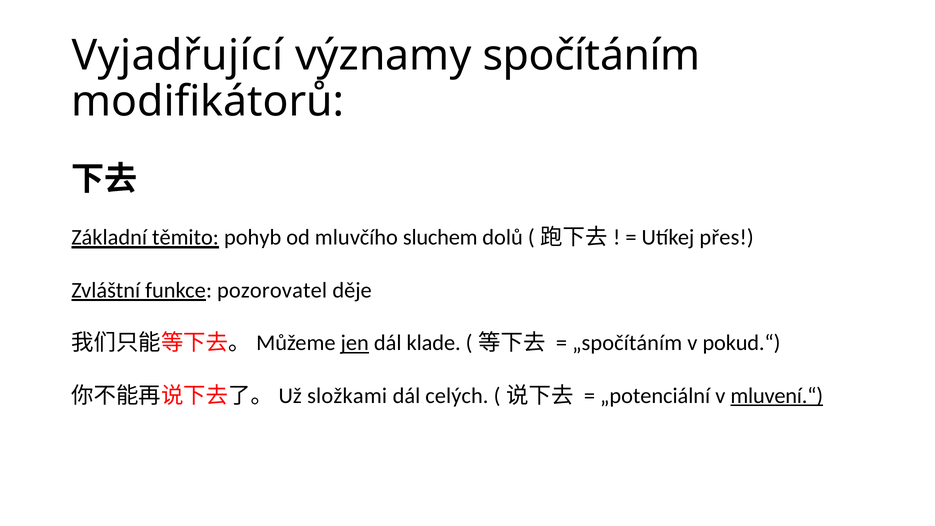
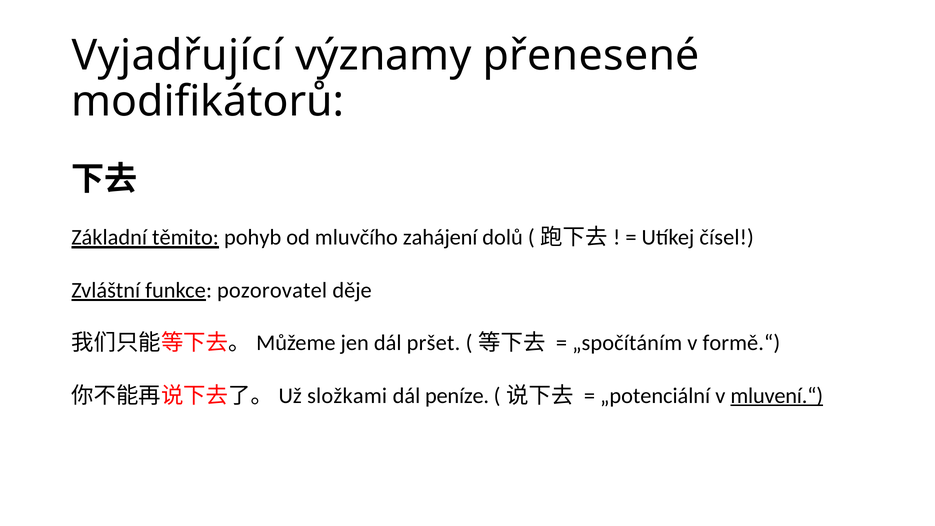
spočítáním: spočítáním -> přenesené
sluchem: sluchem -> zahájení
přes: přes -> čísel
jen underline: present -> none
klade: klade -> pršet
pokud.“: pokud.“ -> formě.“
celých: celých -> peníze
